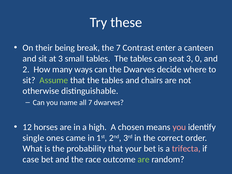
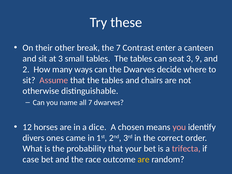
being: being -> other
0: 0 -> 9
Assume colour: light green -> pink
high: high -> dice
single: single -> divers
are at (144, 159) colour: light green -> yellow
